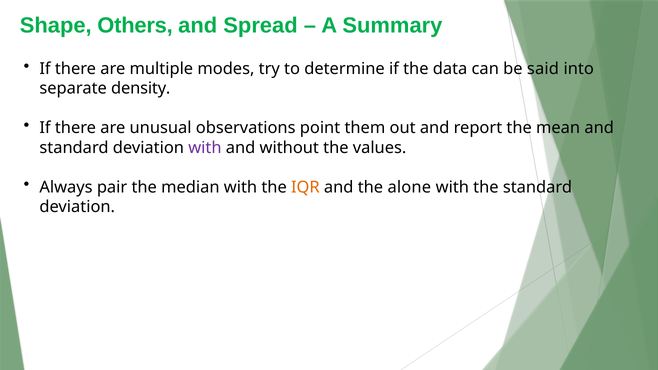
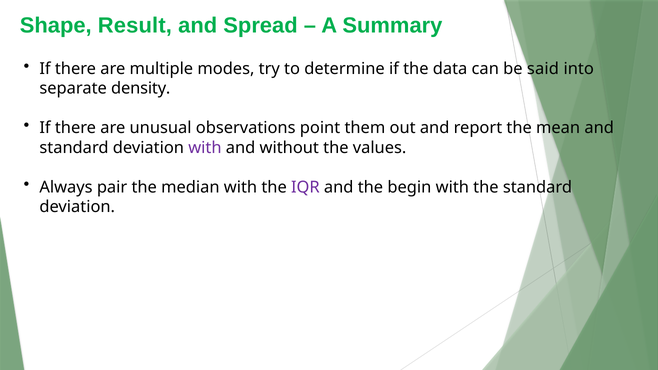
Others: Others -> Result
IQR colour: orange -> purple
alone: alone -> begin
